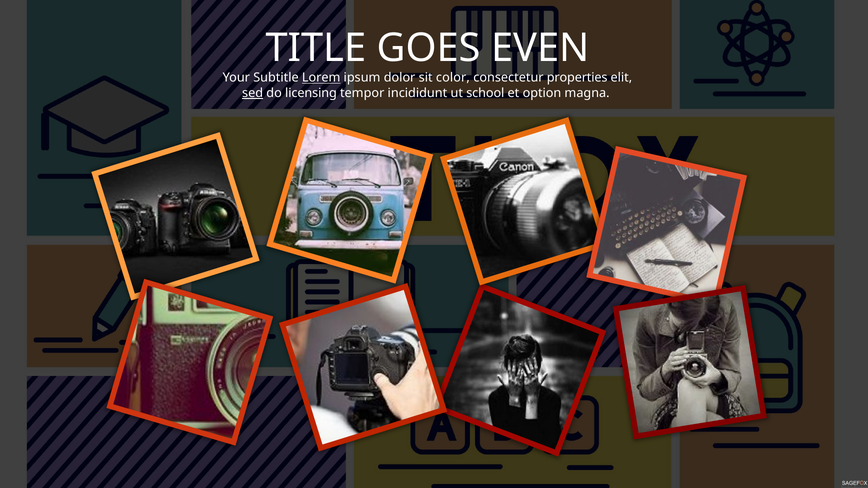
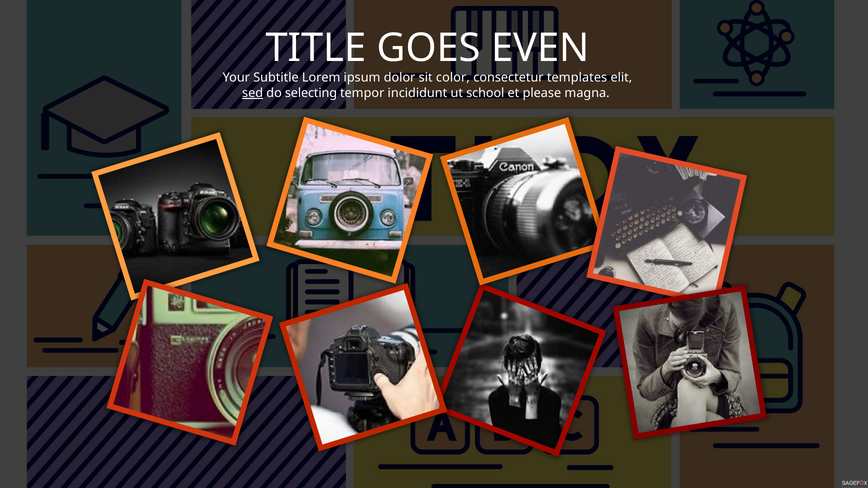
Lorem underline: present -> none
properties: properties -> templates
licensing: licensing -> selecting
option: option -> please
